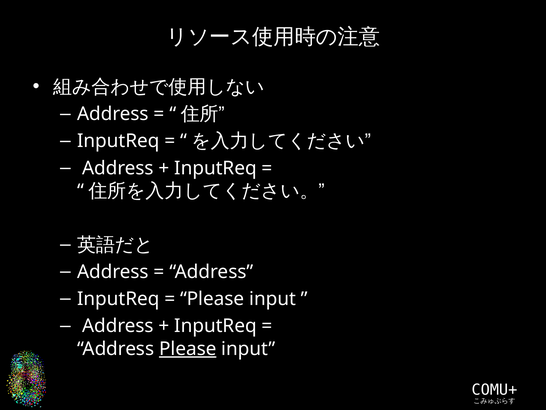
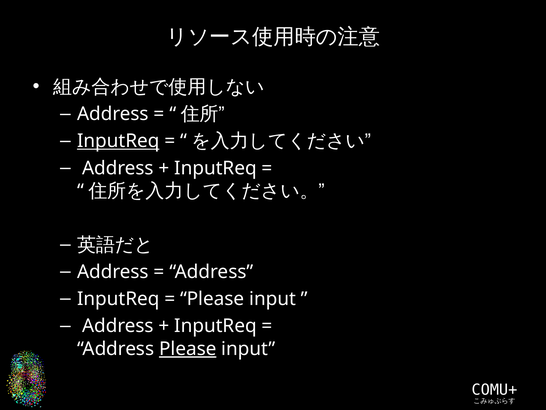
InputReq at (118, 141) underline: none -> present
